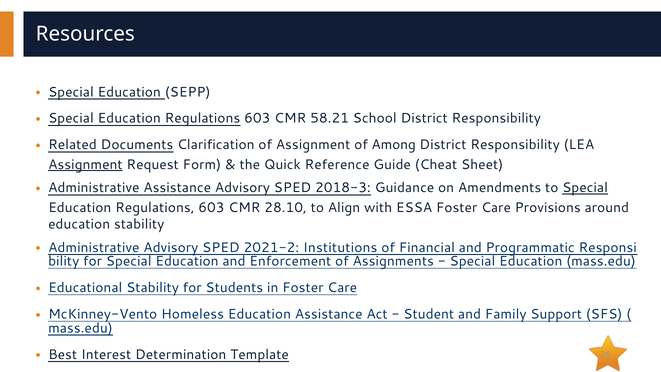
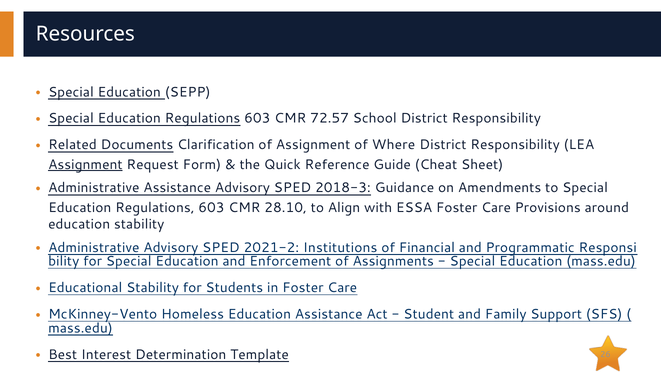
58.21: 58.21 -> 72.57
Among: Among -> Where
Special at (585, 188) underline: present -> none
